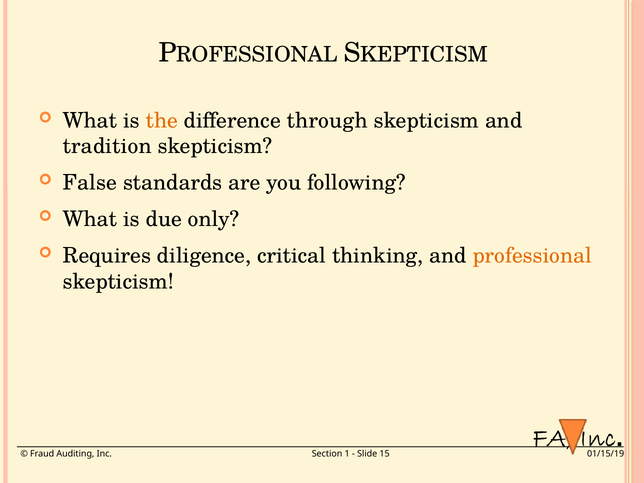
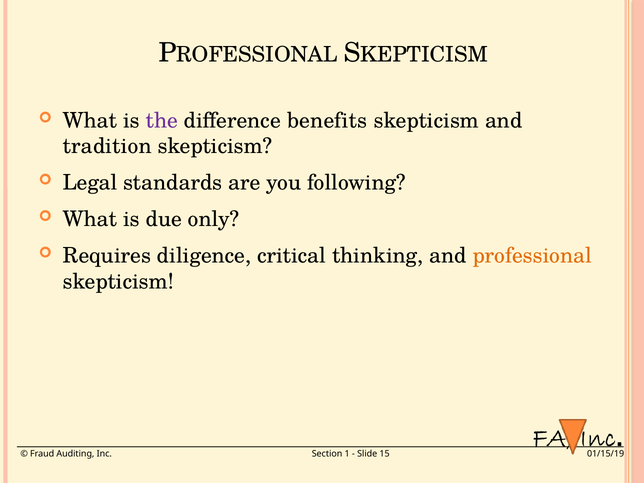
the colour: orange -> purple
through: through -> benefits
False: False -> Legal
